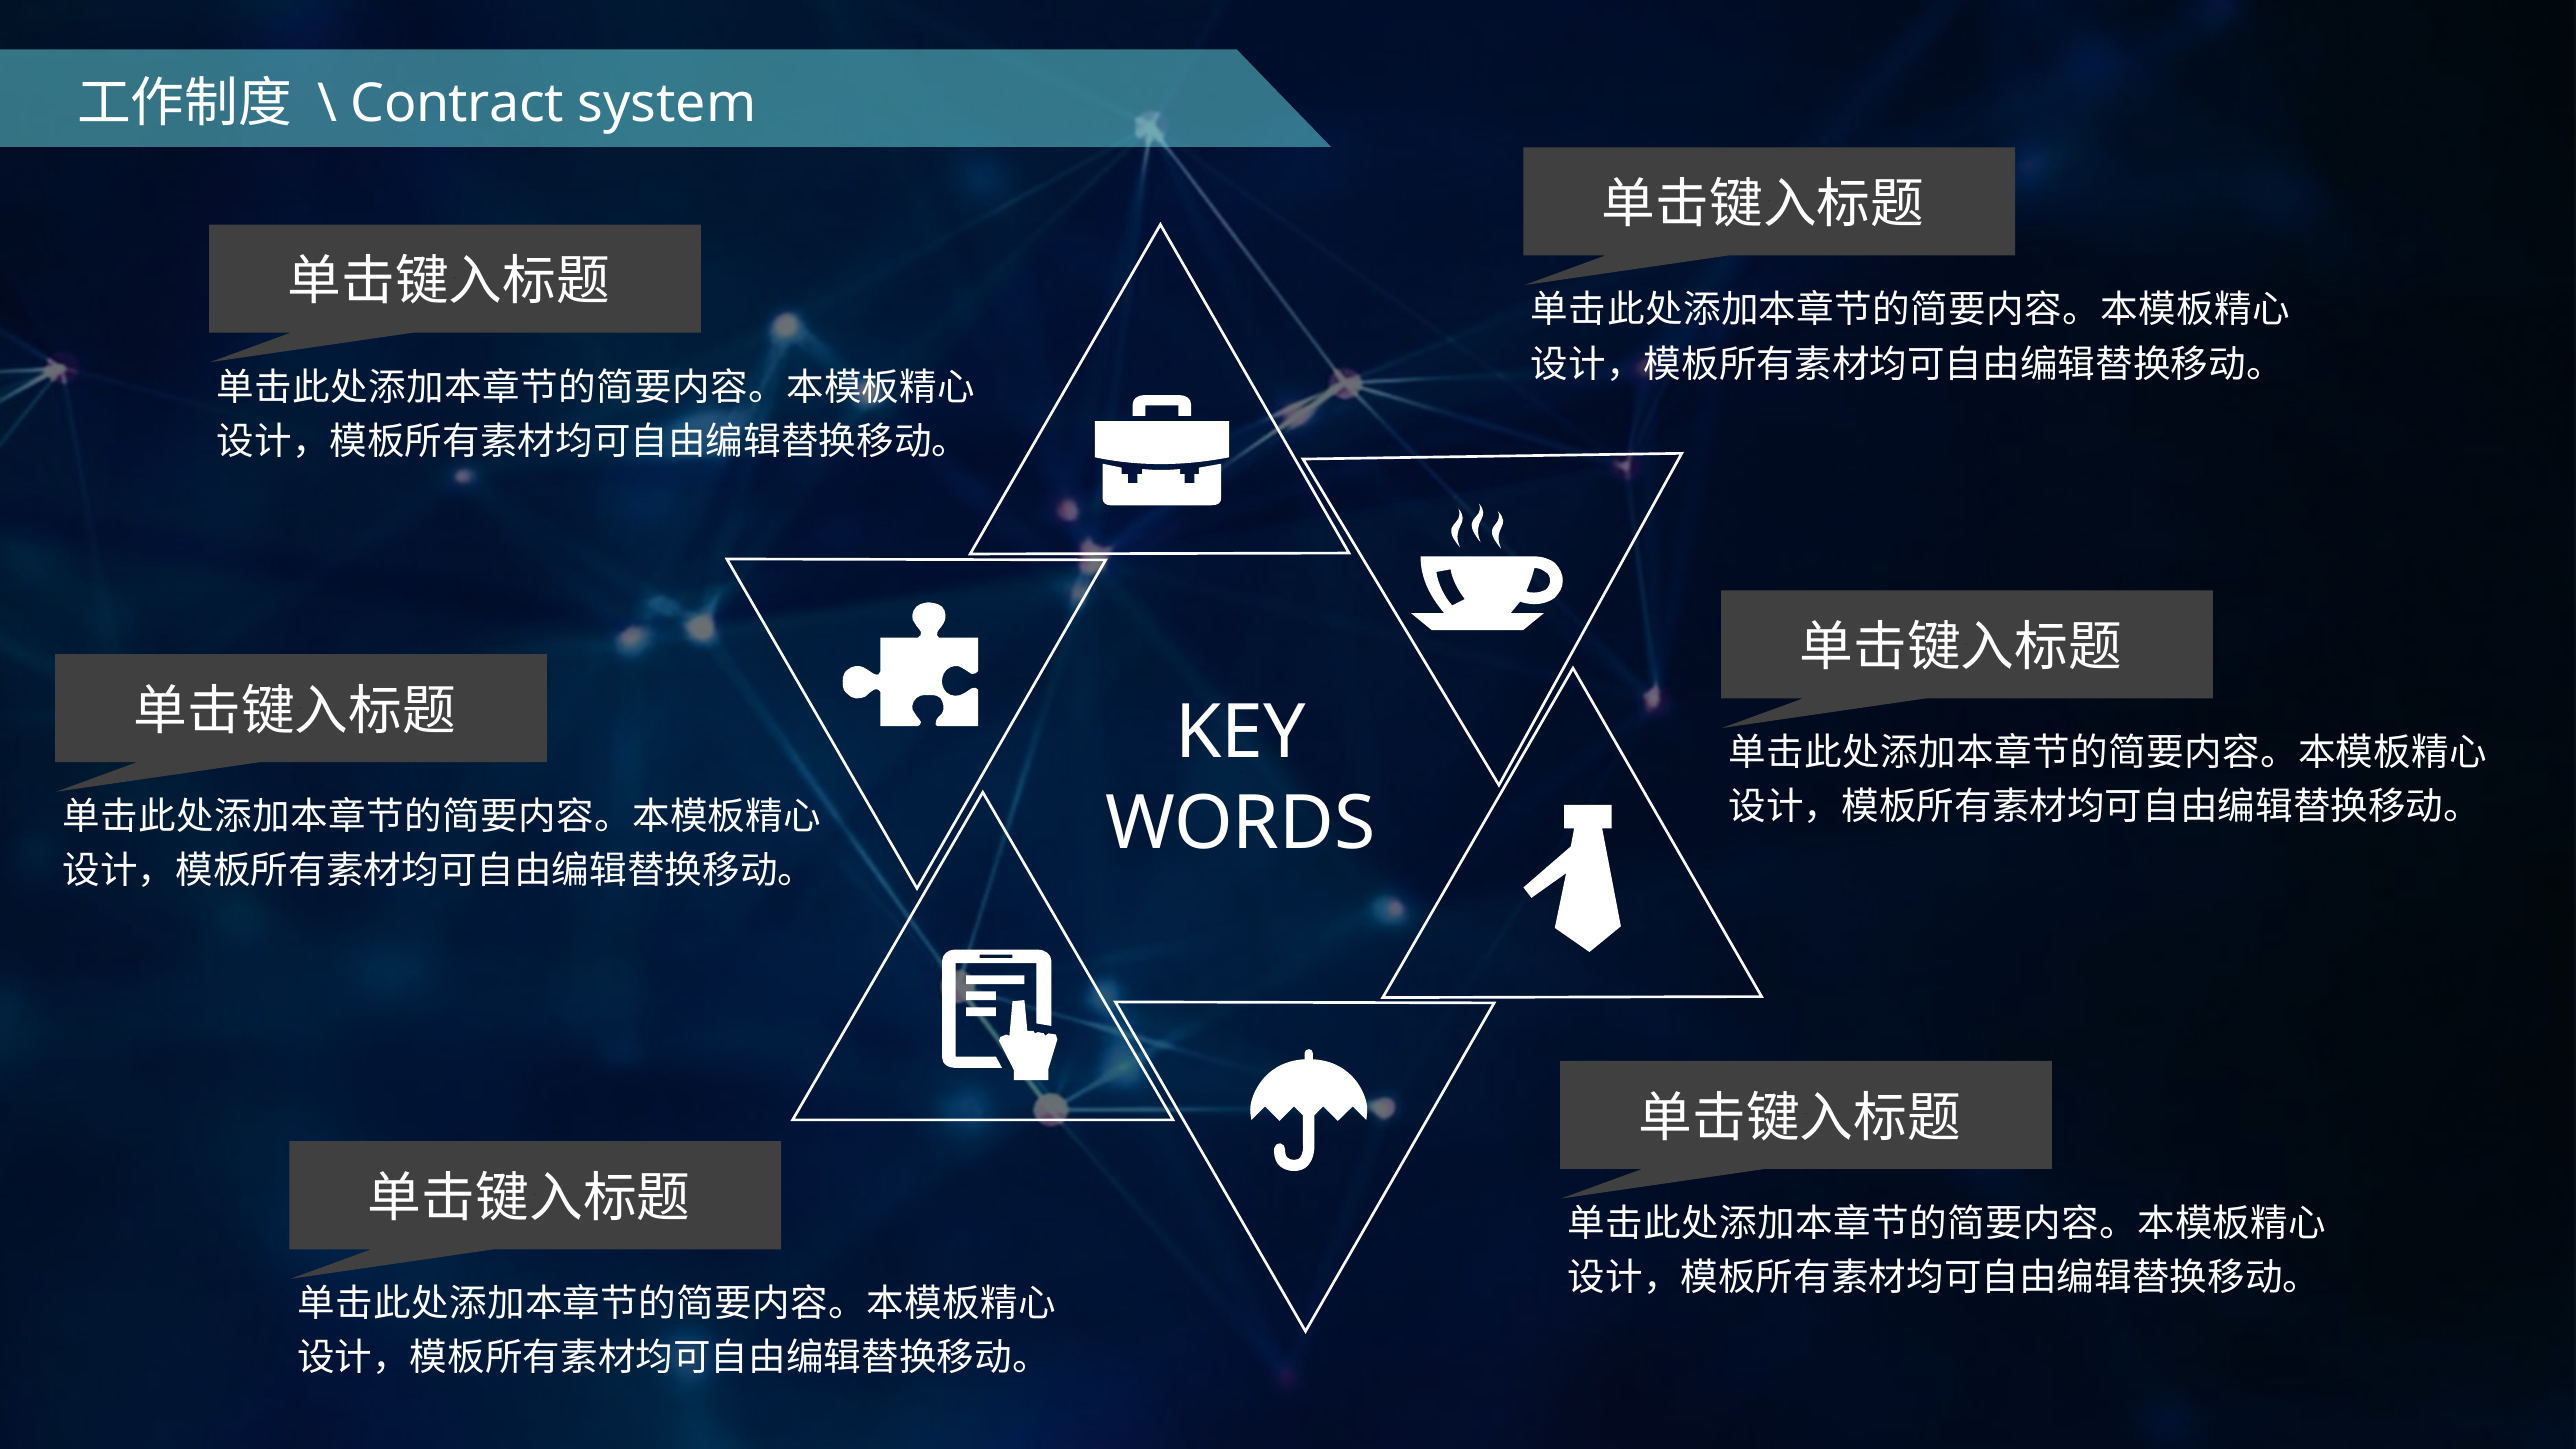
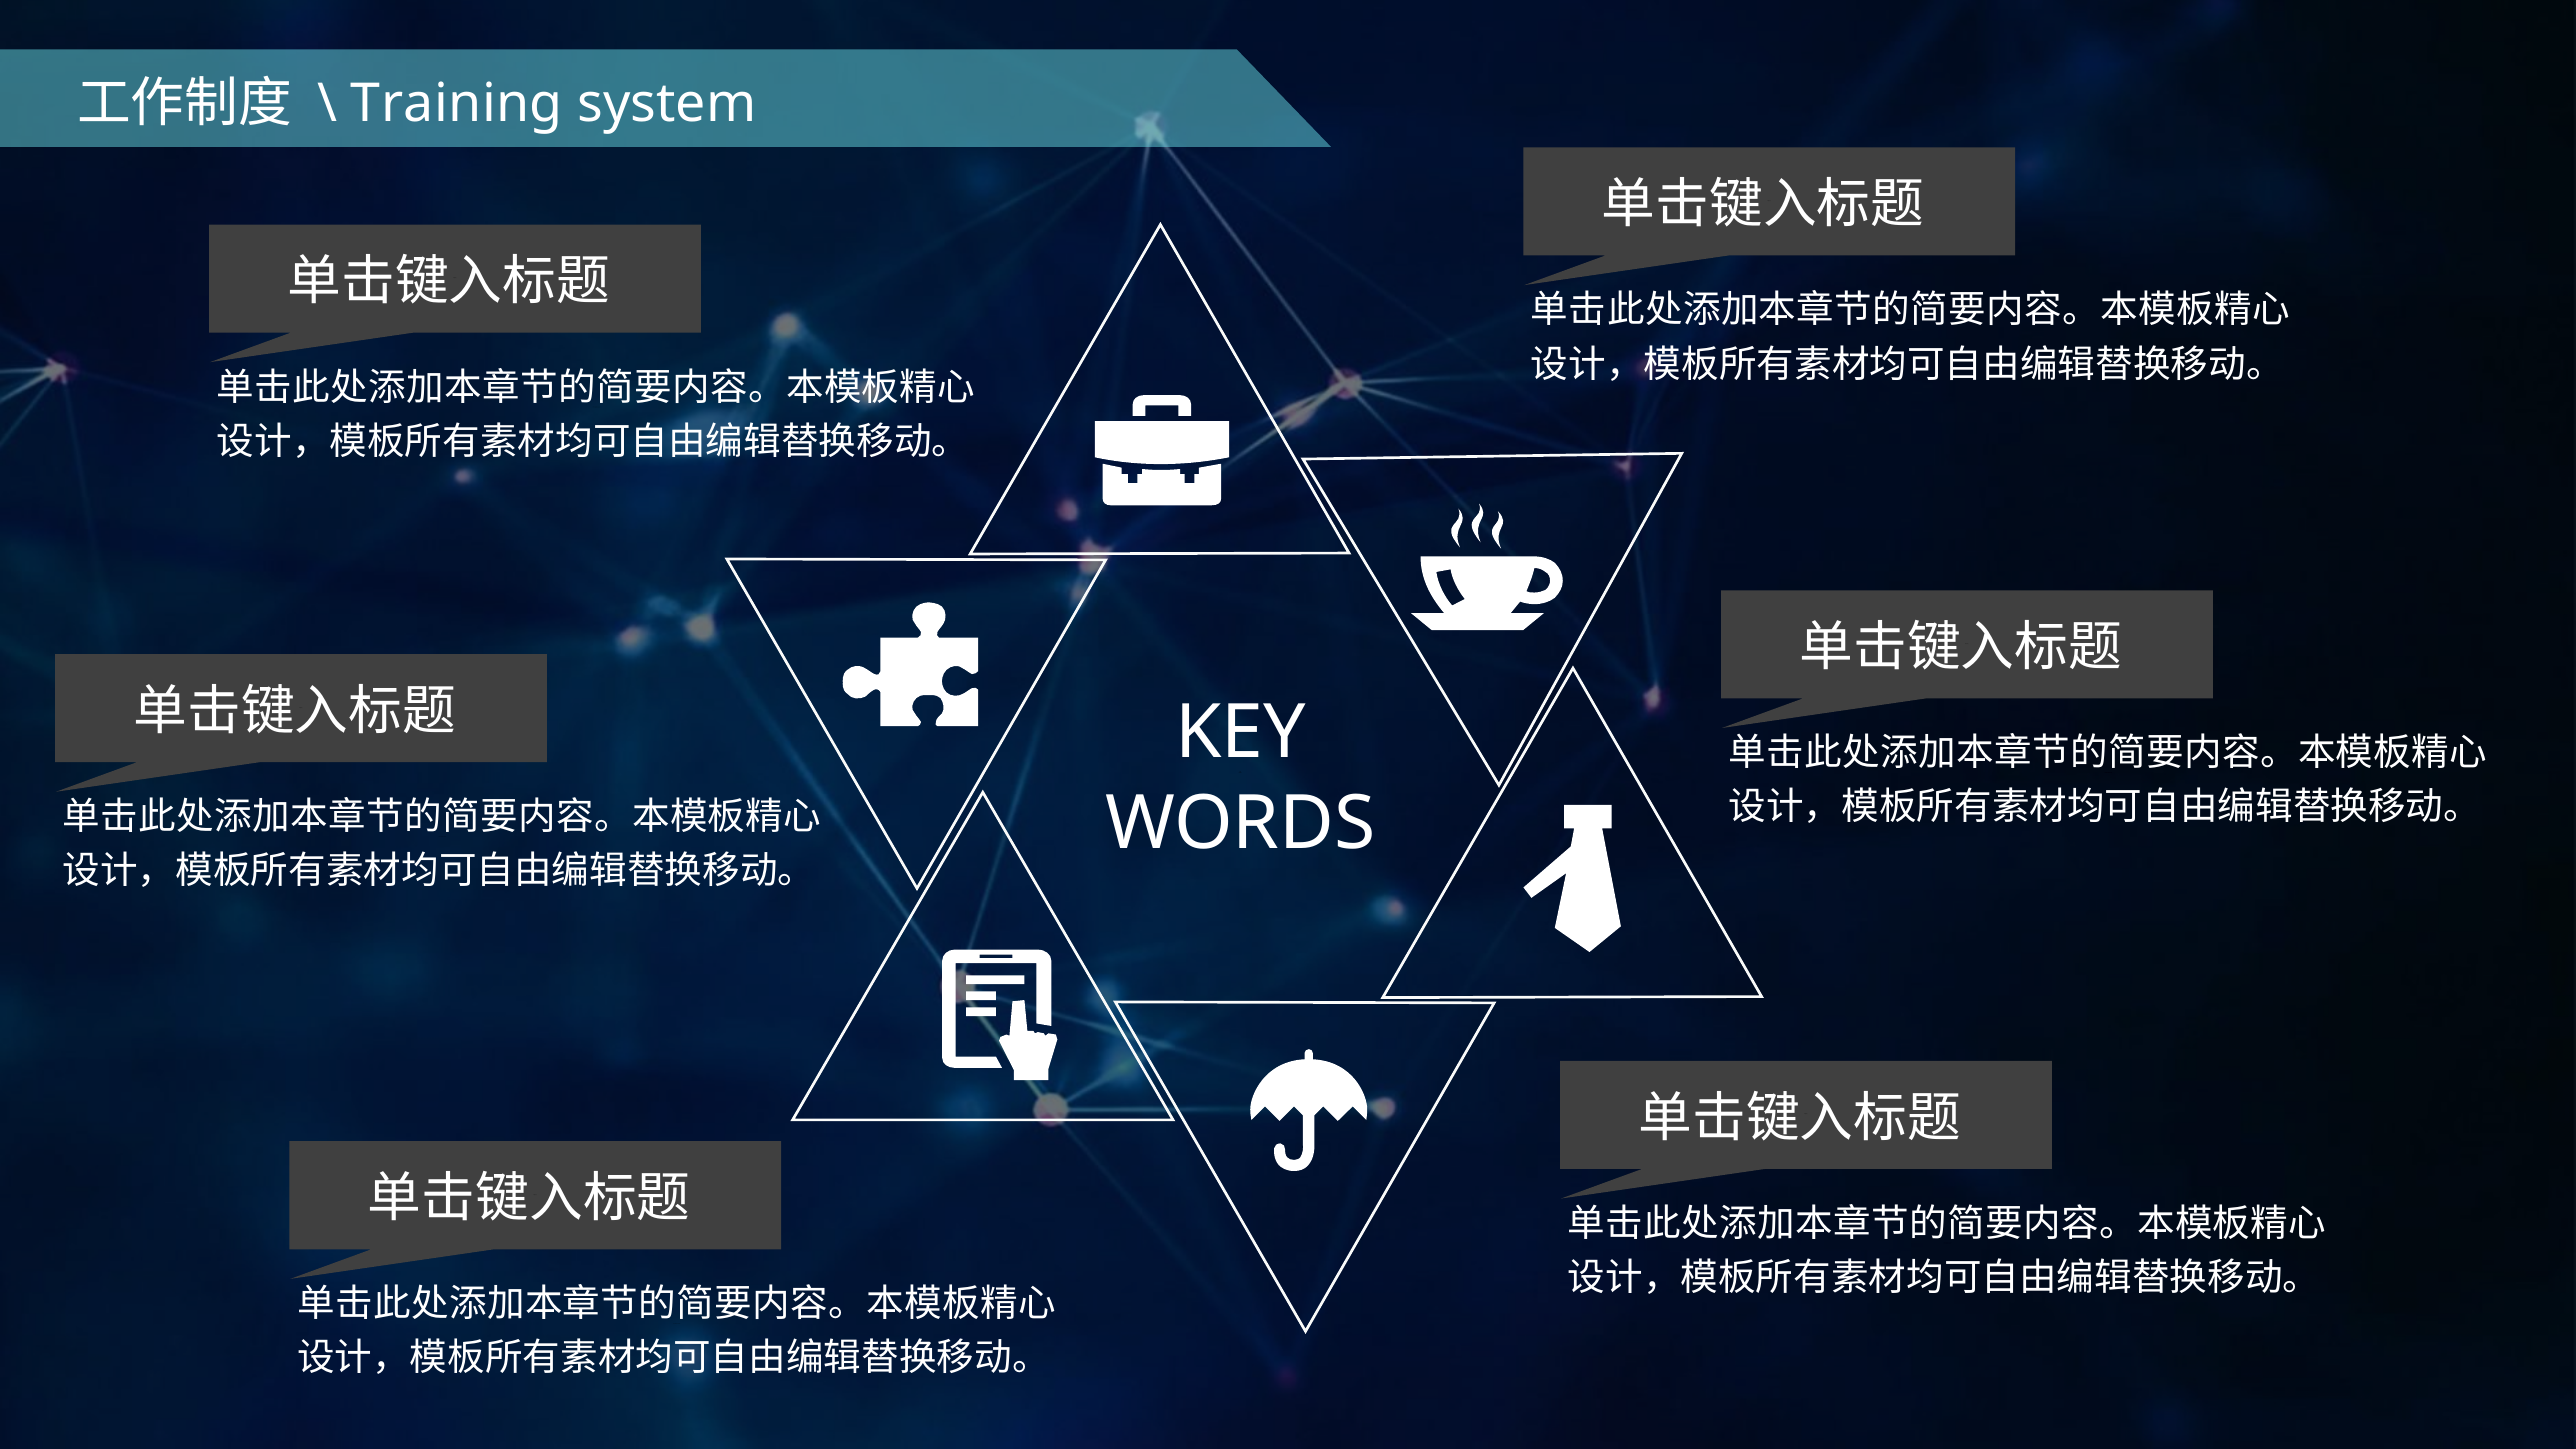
Contract: Contract -> Training
